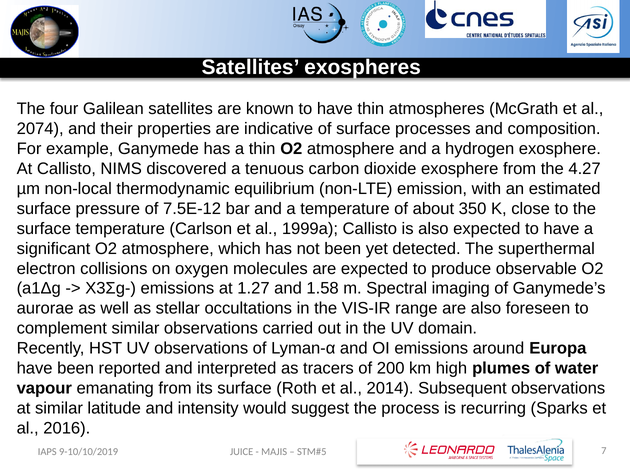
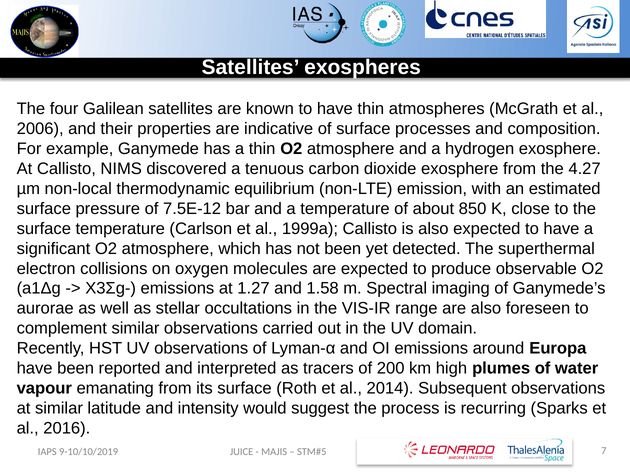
2074: 2074 -> 2006
350: 350 -> 850
